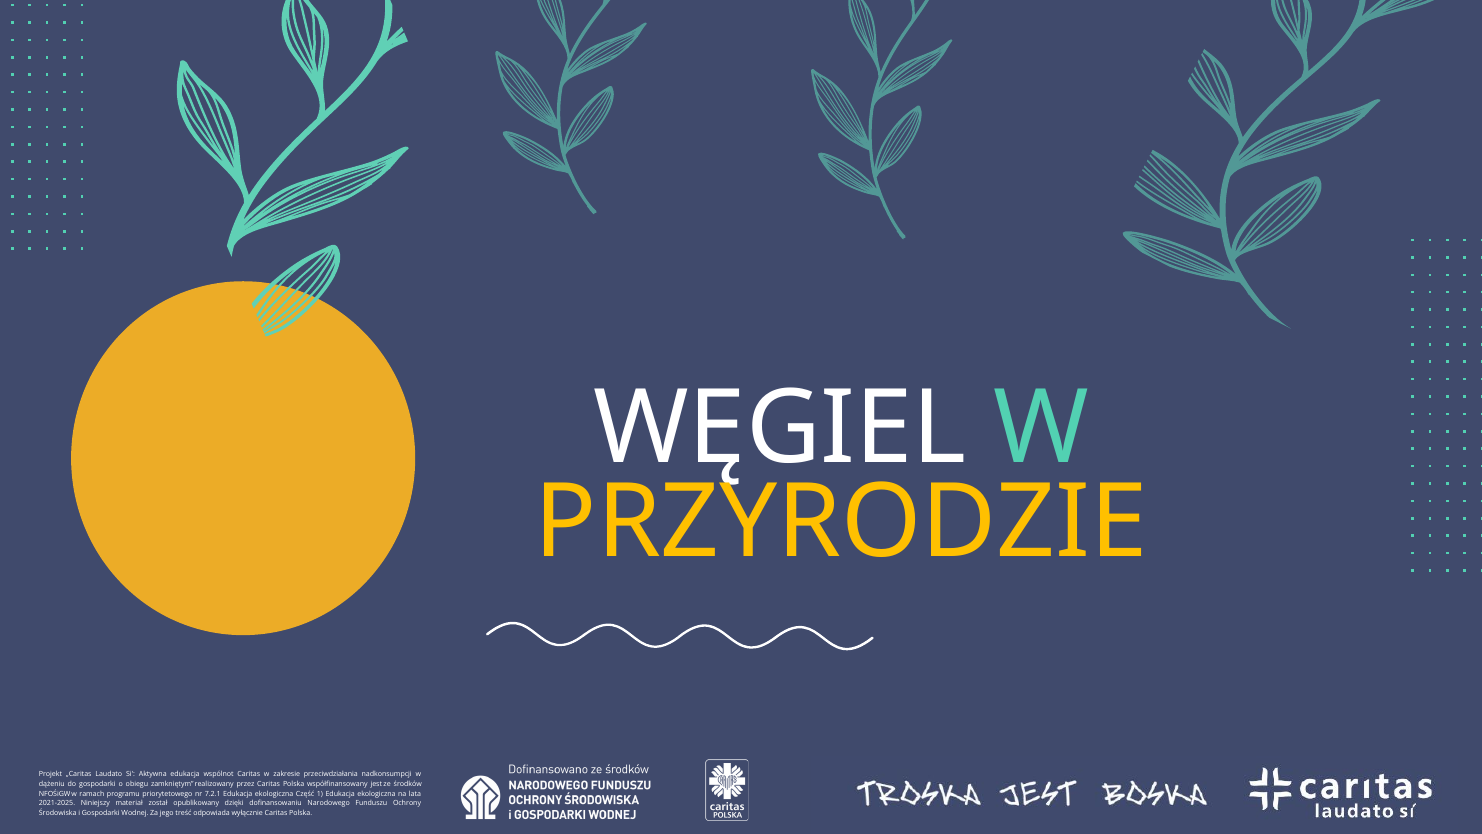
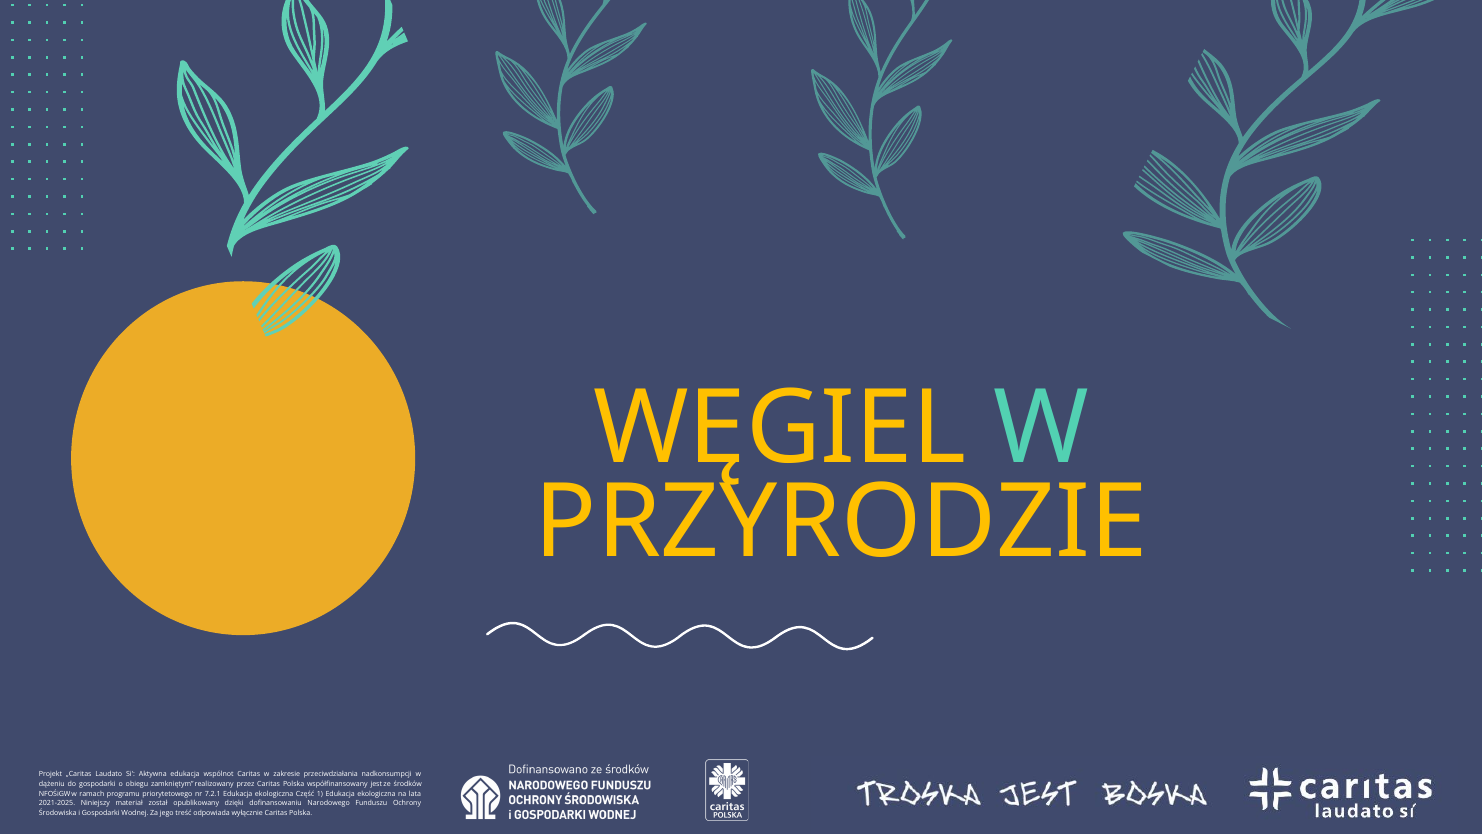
WĘGIEL colour: white -> yellow
